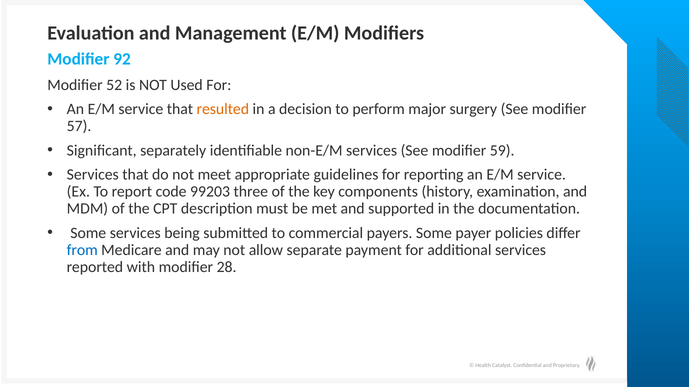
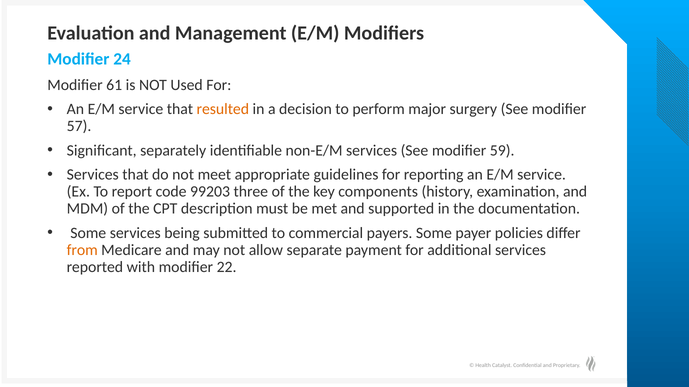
92: 92 -> 24
52: 52 -> 61
from colour: blue -> orange
28: 28 -> 22
